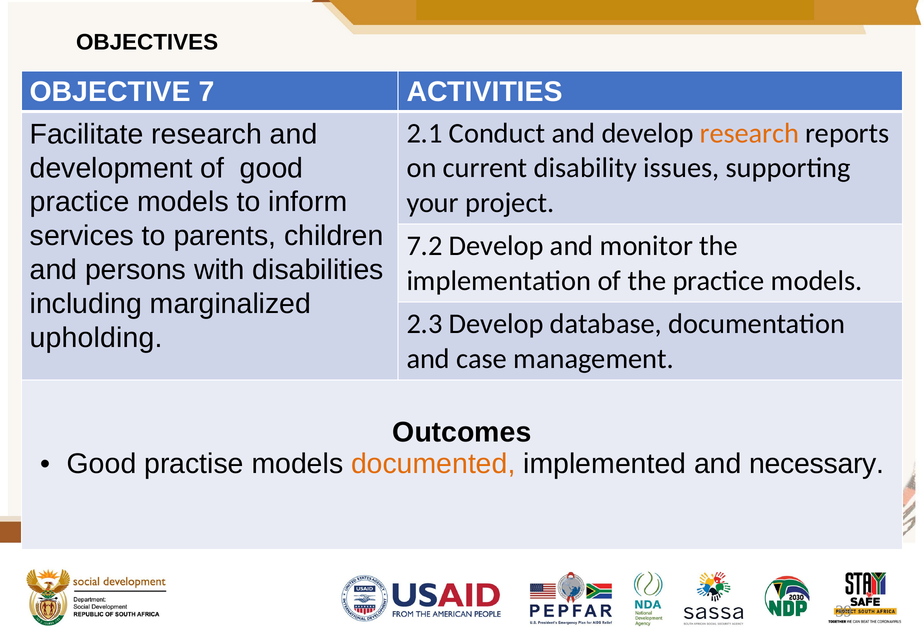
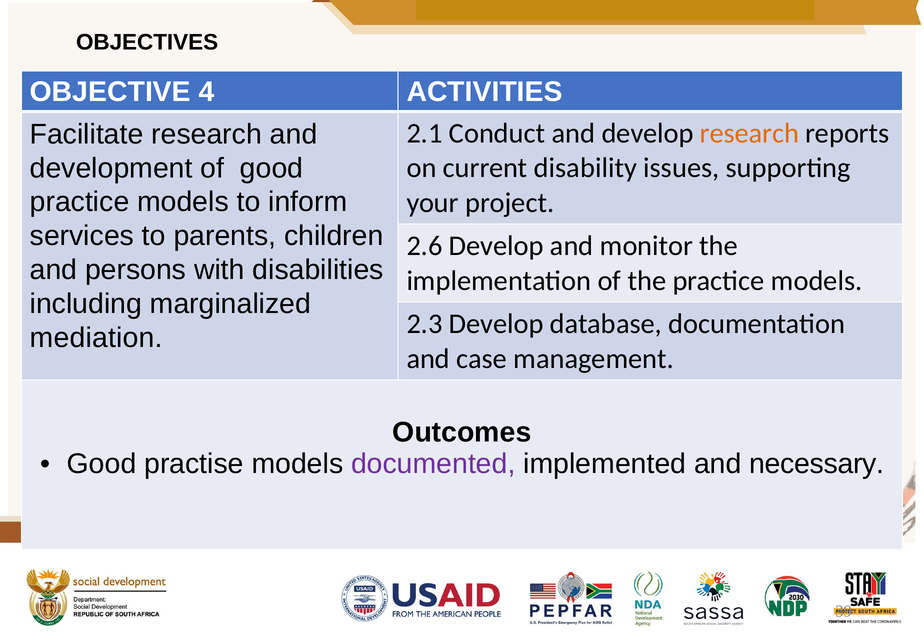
7: 7 -> 4
7.2: 7.2 -> 2.6
upholding: upholding -> mediation
documented colour: orange -> purple
